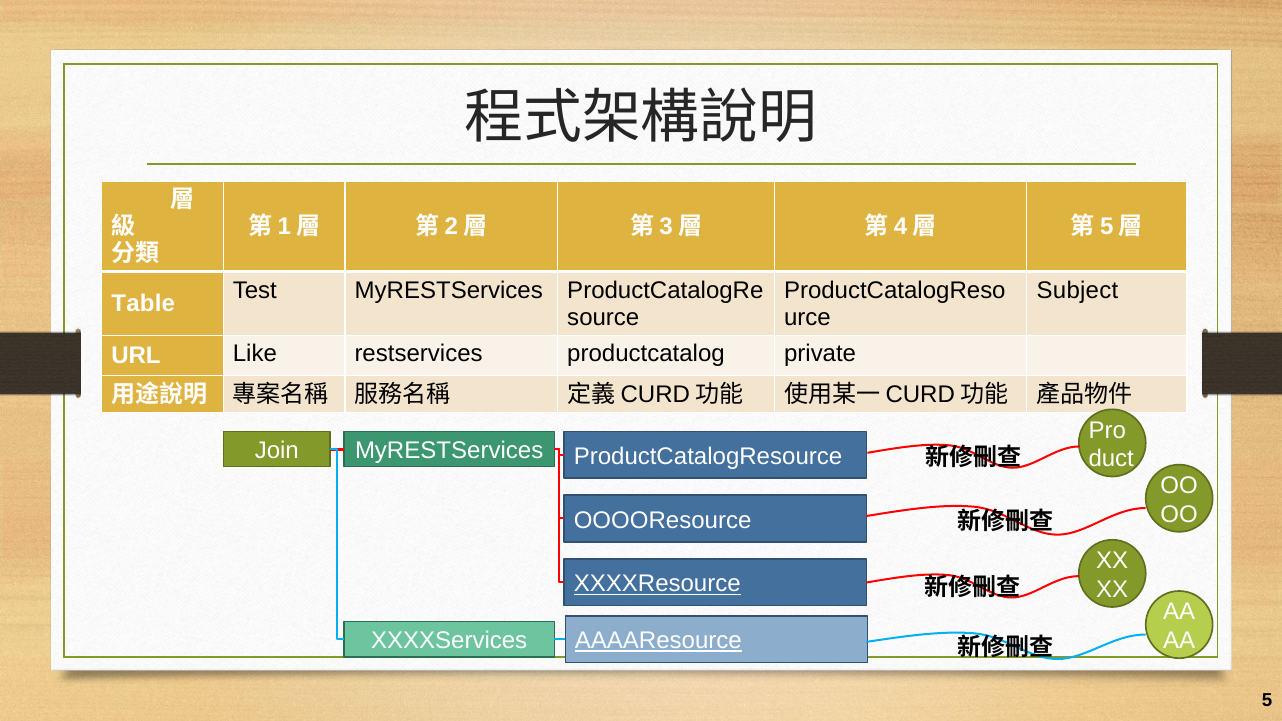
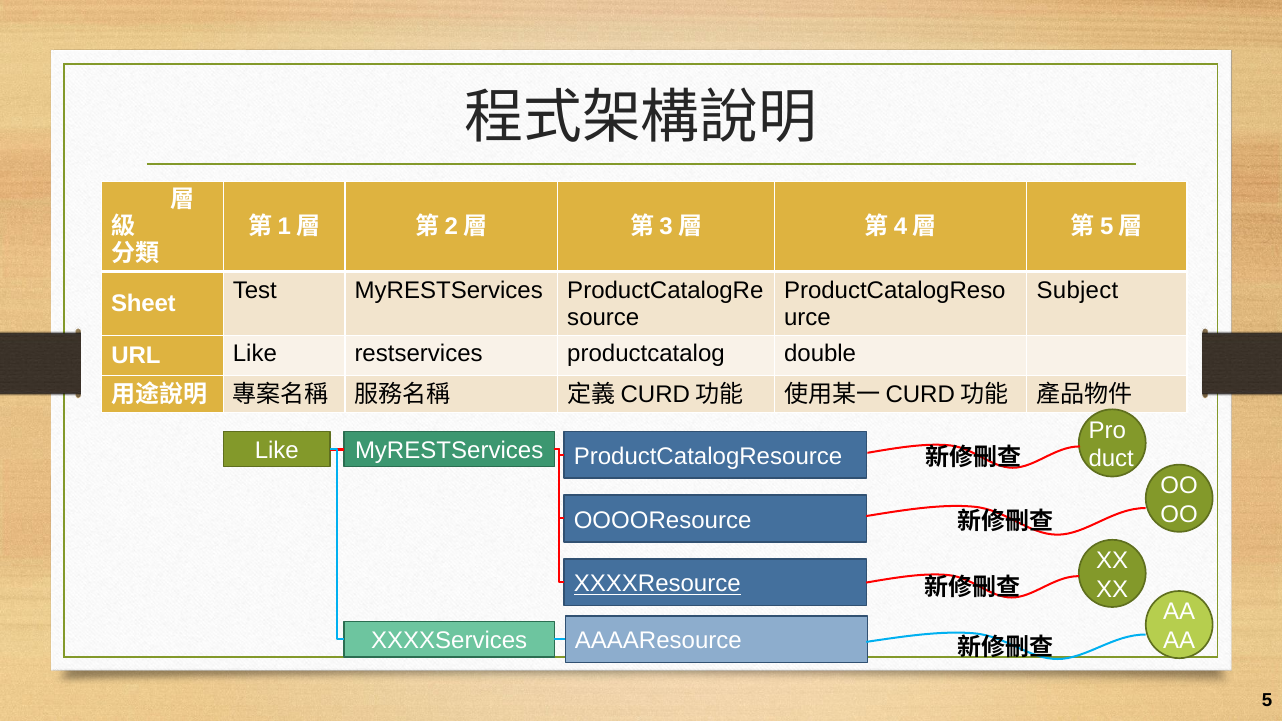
Table: Table -> Sheet
private: private -> double
Join at (277, 451): Join -> Like
AAAAResource underline: present -> none
